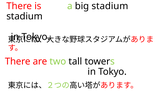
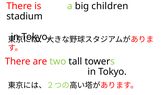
big stadium: stadium -> children
